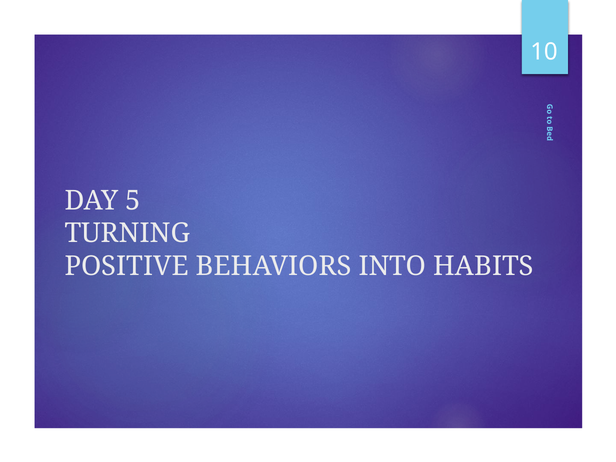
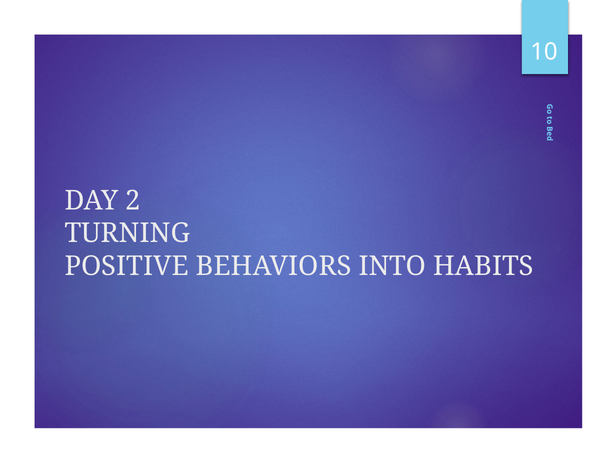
5: 5 -> 2
